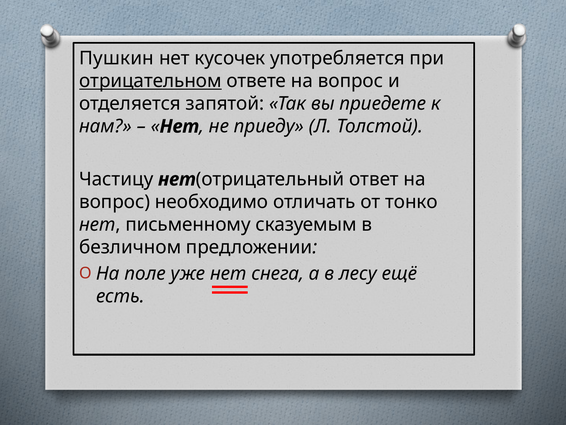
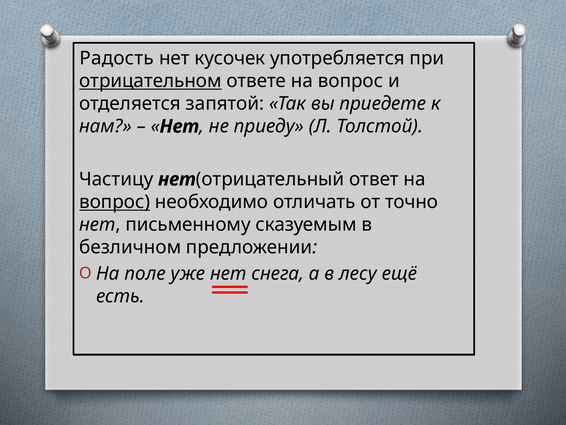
Пушкин: Пушкин -> Радость
вопрос at (115, 202) underline: none -> present
тонко: тонко -> точно
